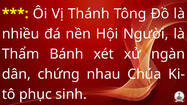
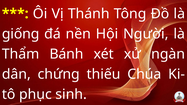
nhiều: nhiều -> giống
nhau: nhau -> thiếu
